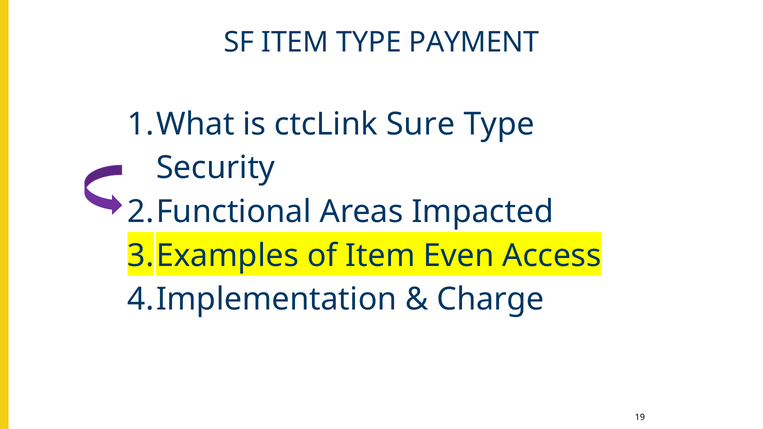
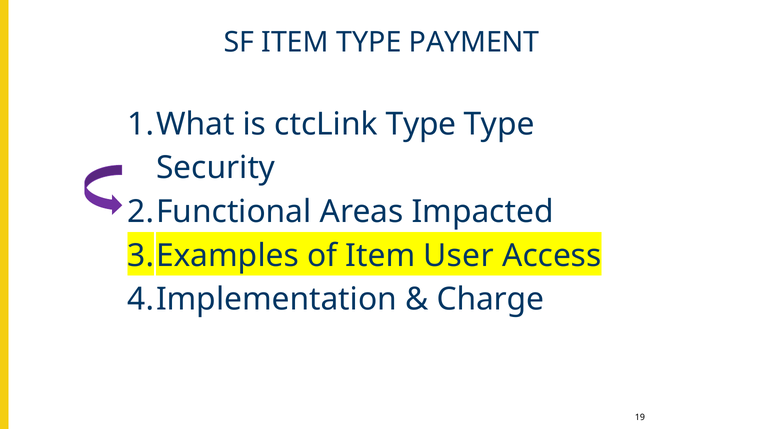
ctcLink Sure: Sure -> Type
Even: Even -> User
